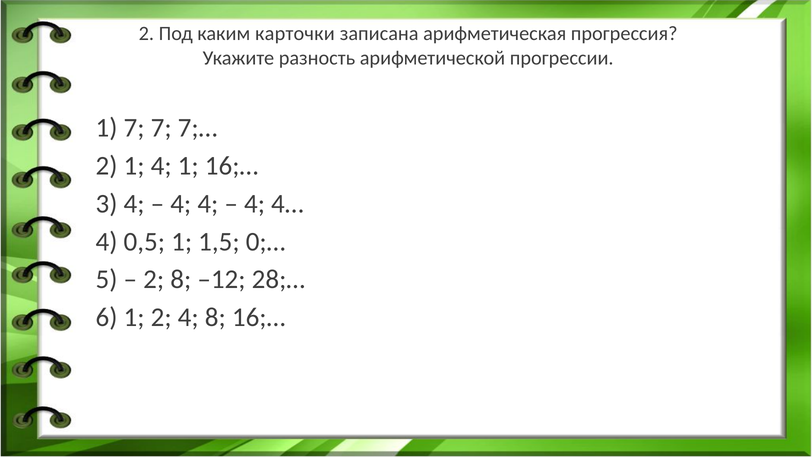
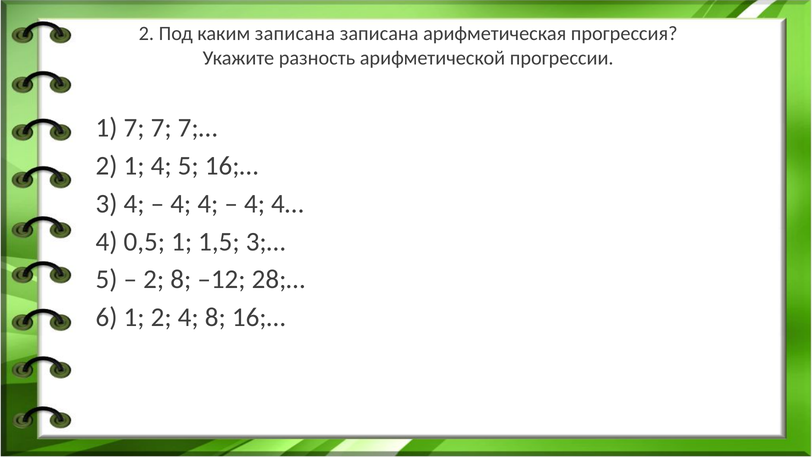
каким карточки: карточки -> записана
4 1: 1 -> 5
0;…: 0;… -> 3;…
